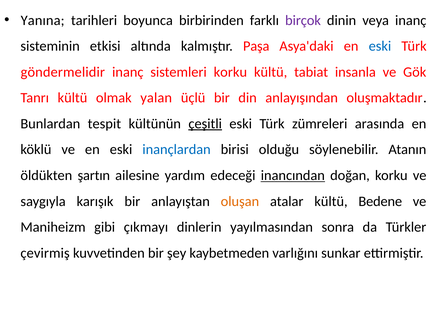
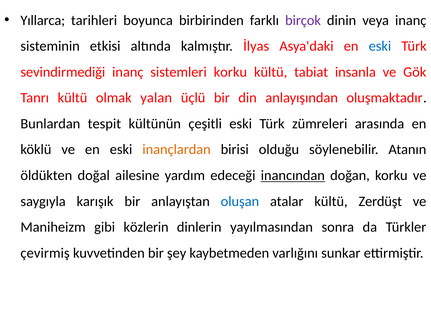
Yanına: Yanına -> Yıllarca
Paşa: Paşa -> İlyas
göndermelidir: göndermelidir -> sevindirmediği
çeşitli underline: present -> none
inançlardan colour: blue -> orange
şartın: şartın -> doğal
oluşan colour: orange -> blue
Bedene: Bedene -> Zerdüşt
çıkmayı: çıkmayı -> közlerin
